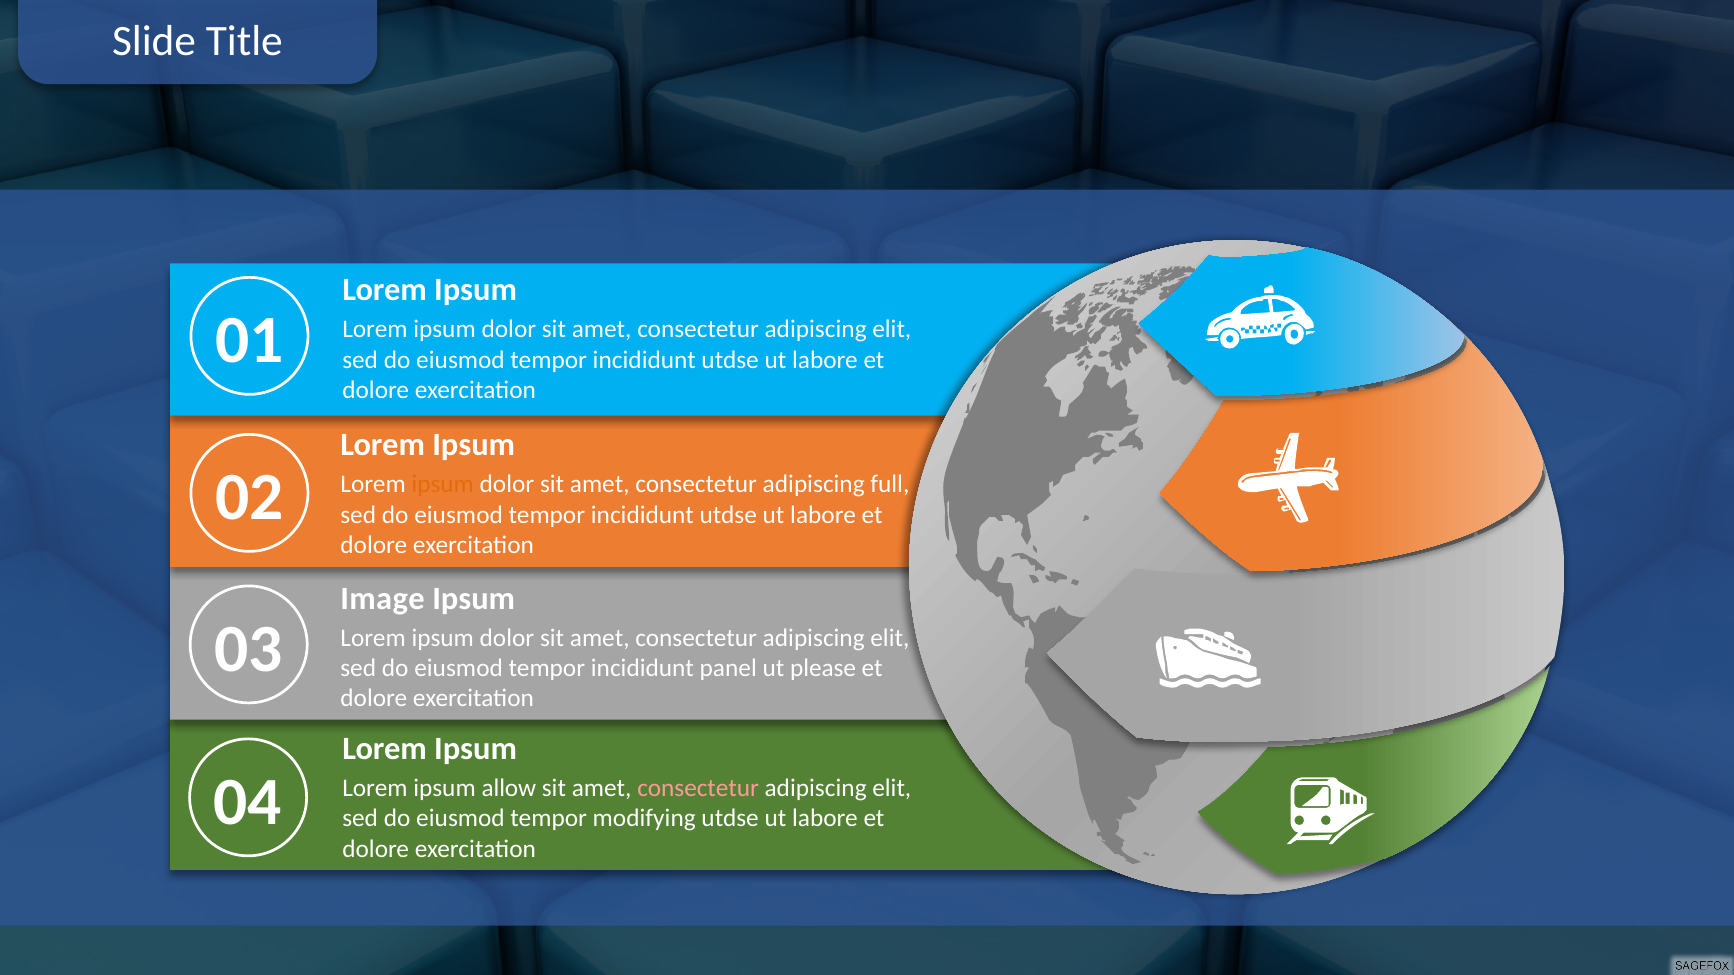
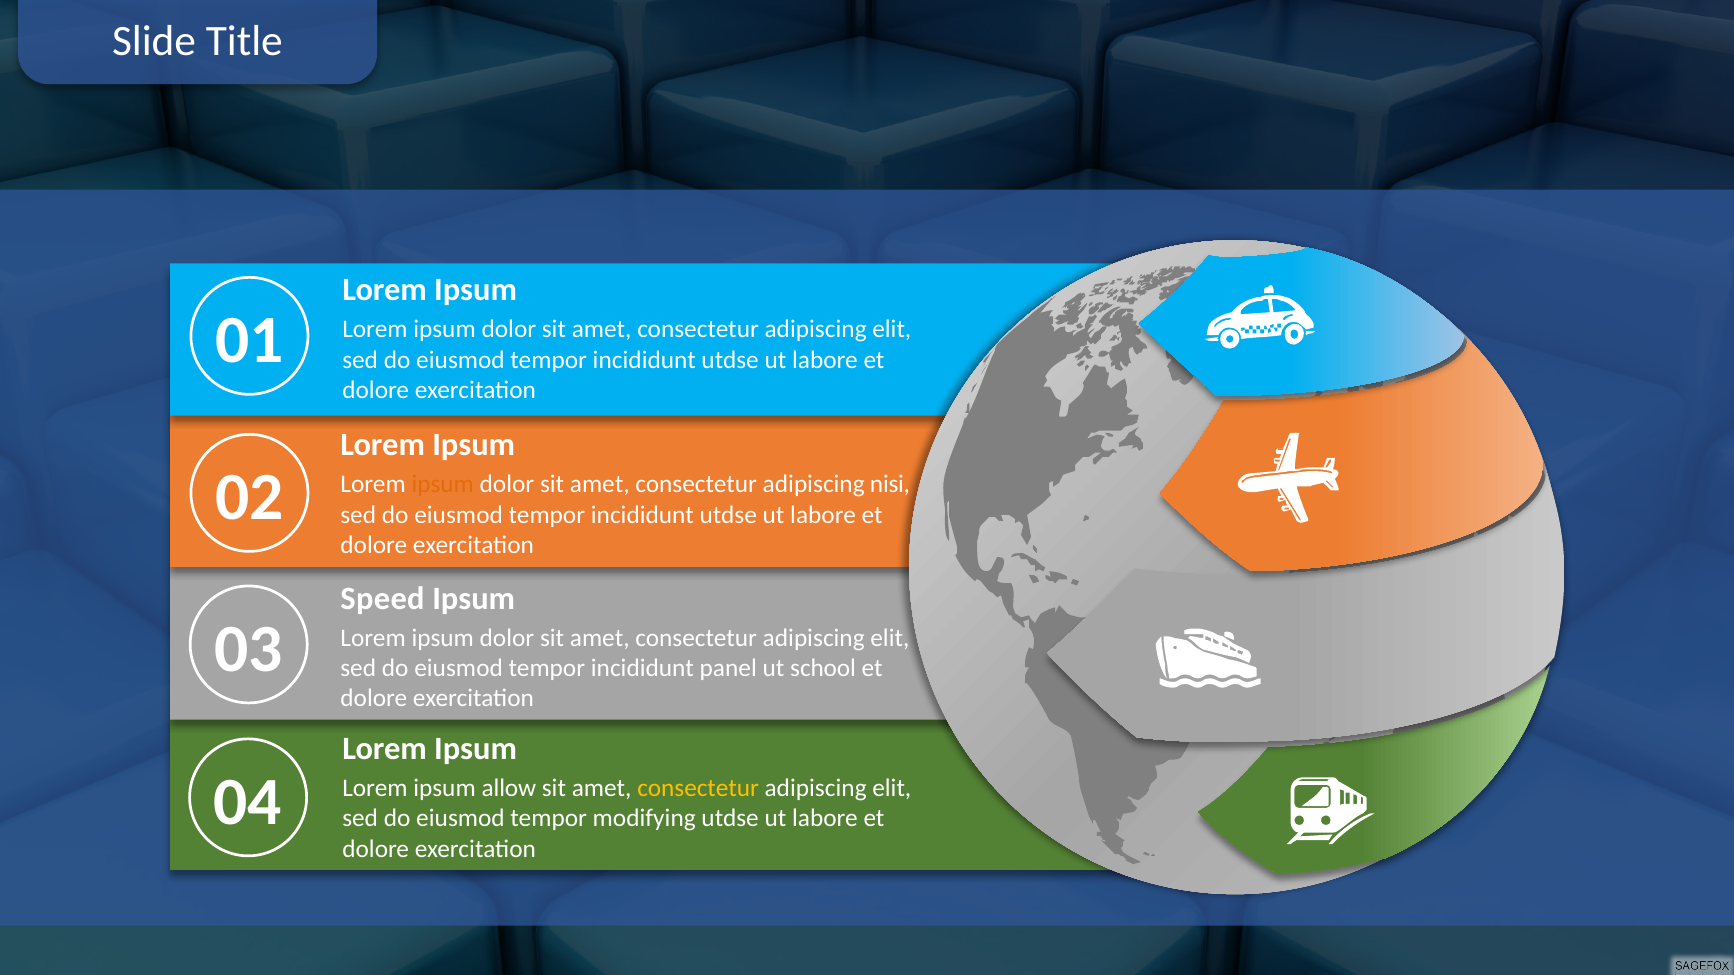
full: full -> nisi
Image: Image -> Speed
please: please -> school
consectetur at (698, 788) colour: pink -> yellow
